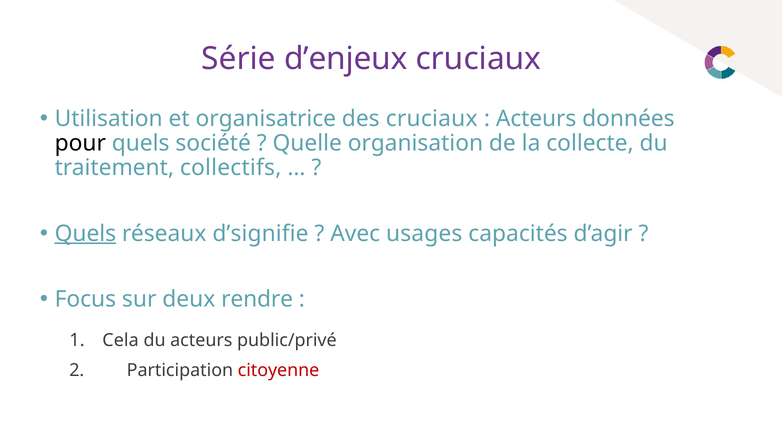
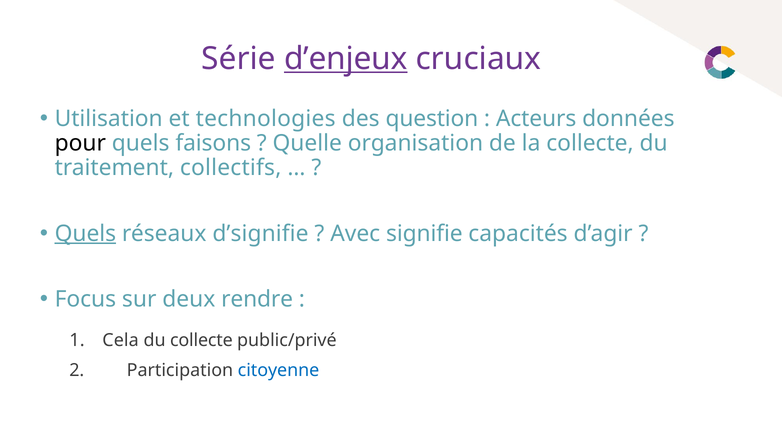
d’enjeux underline: none -> present
organisatrice: organisatrice -> technologies
des cruciaux: cruciaux -> question
société: société -> faisons
usages: usages -> signifie
du acteurs: acteurs -> collecte
citoyenne colour: red -> blue
